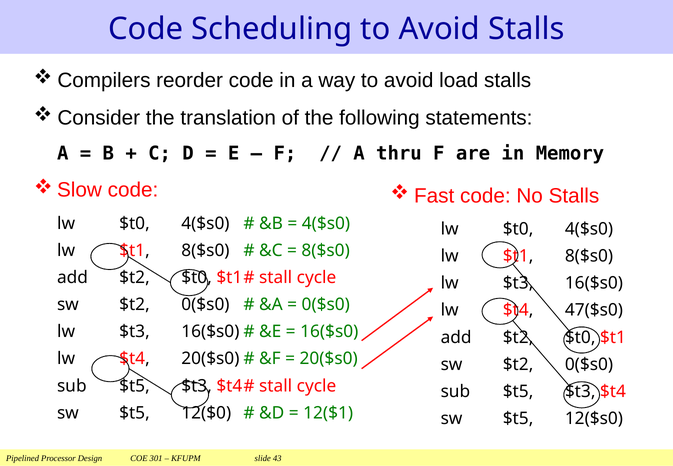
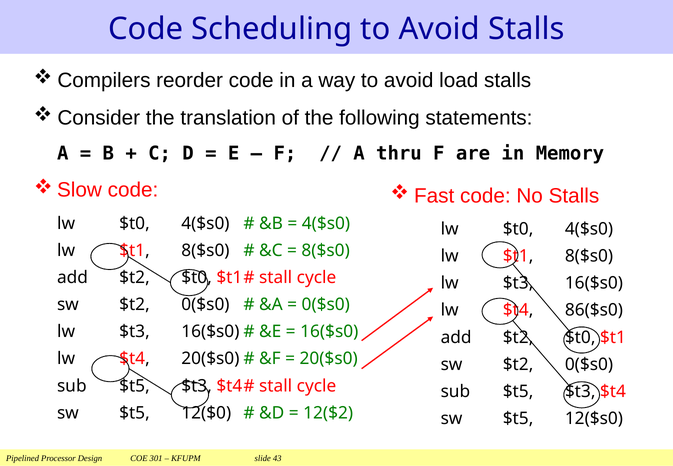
47($s0: 47($s0 -> 86($s0
12($1: 12($1 -> 12($2
